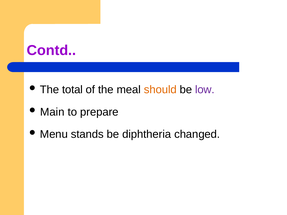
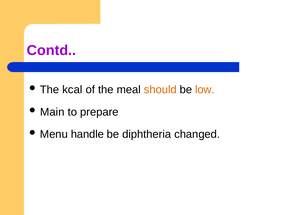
total: total -> kcal
low colour: purple -> orange
stands: stands -> handle
